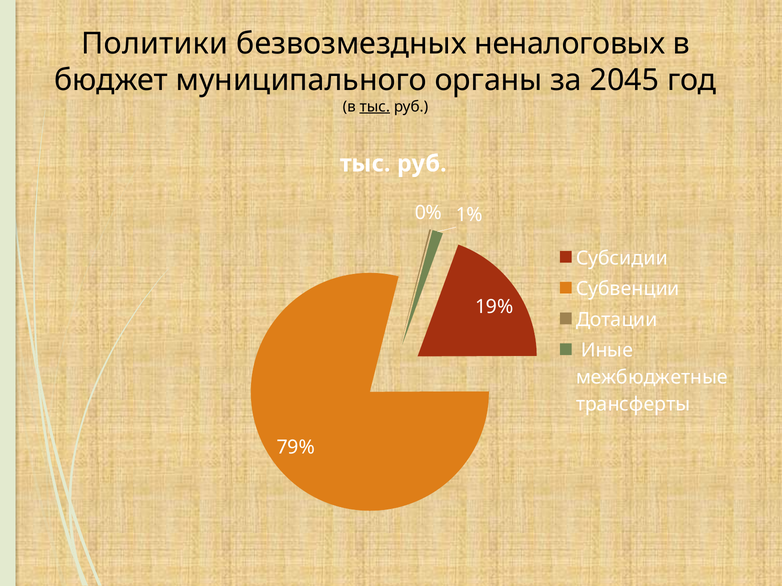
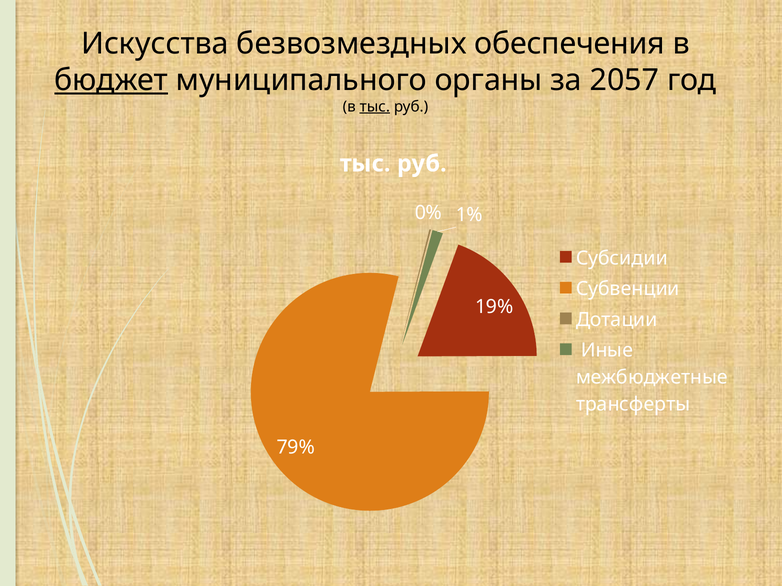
Политики: Политики -> Искусства
неналоговых: неналоговых -> обеспечения
бюджет underline: none -> present
2045: 2045 -> 2057
